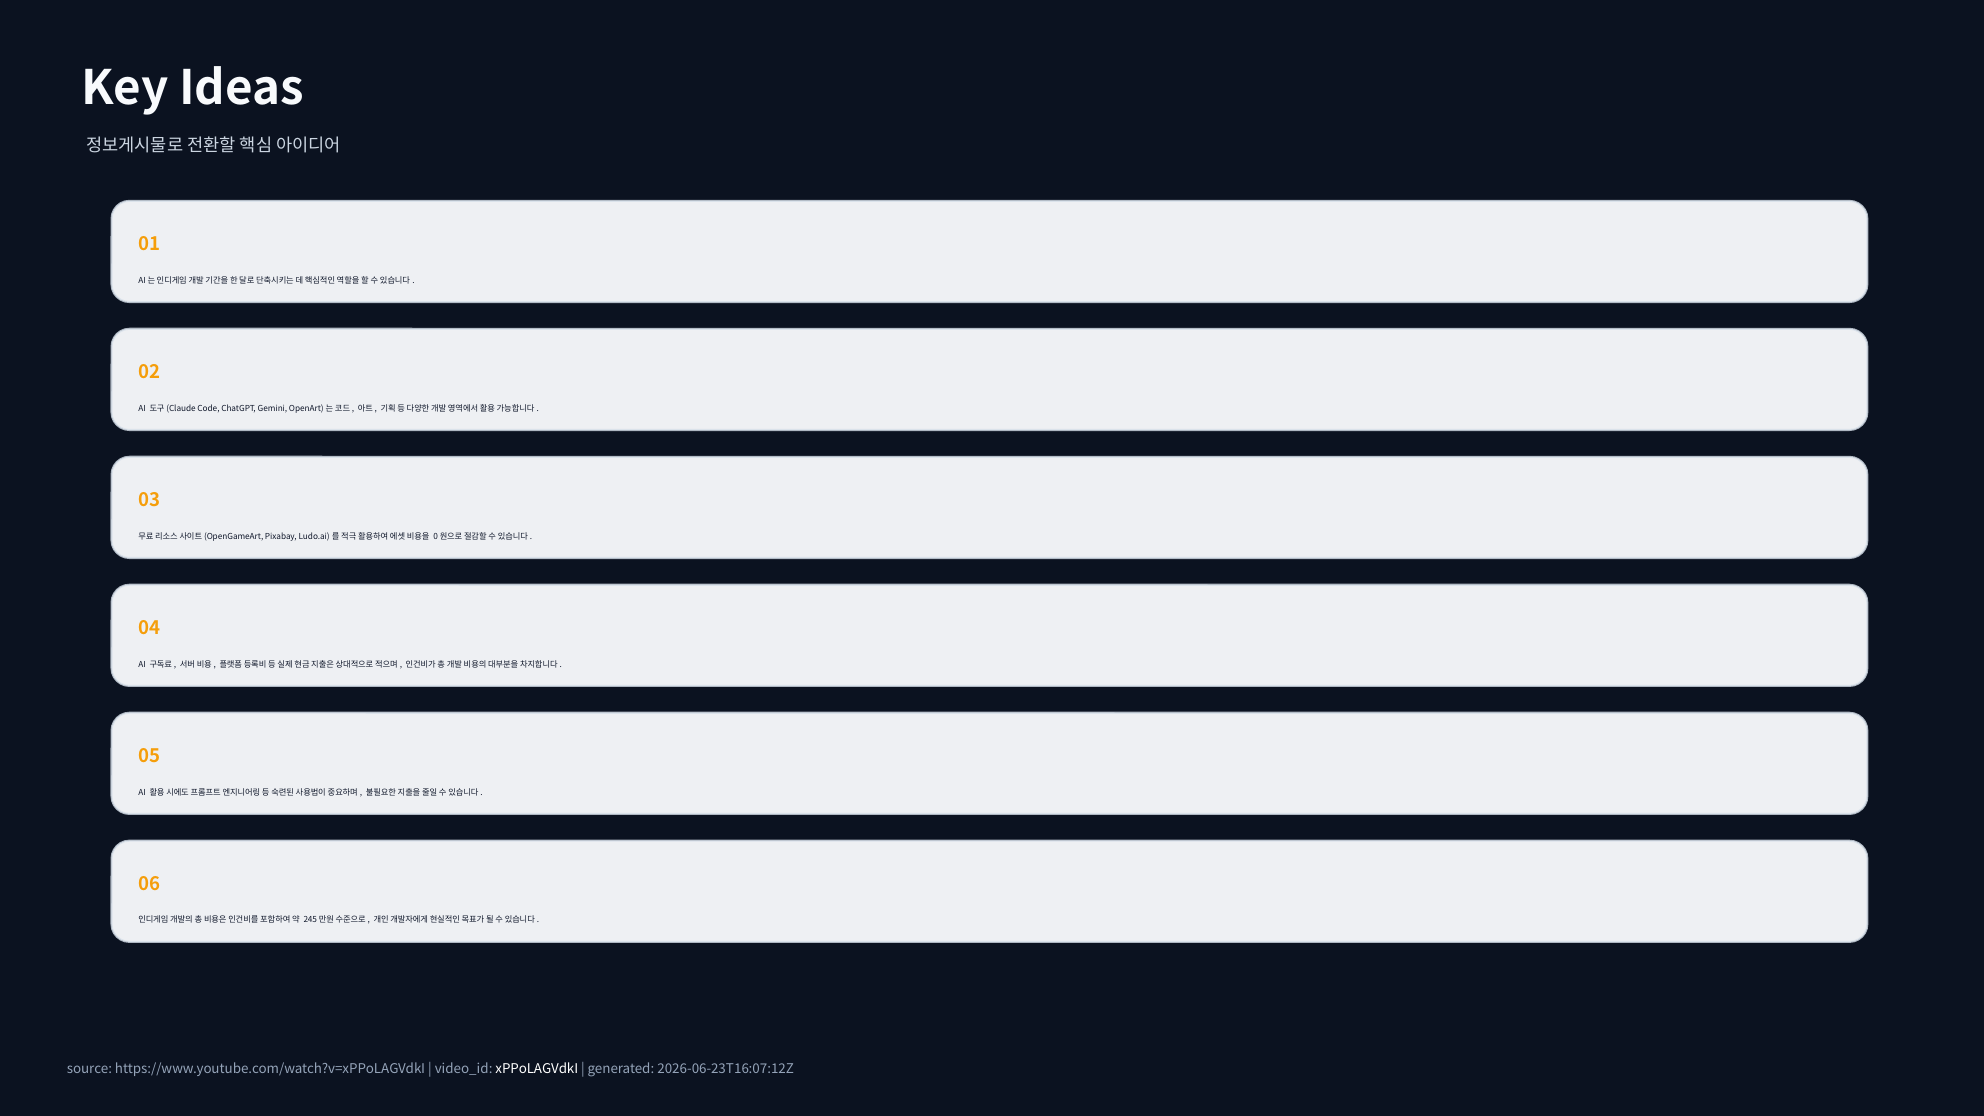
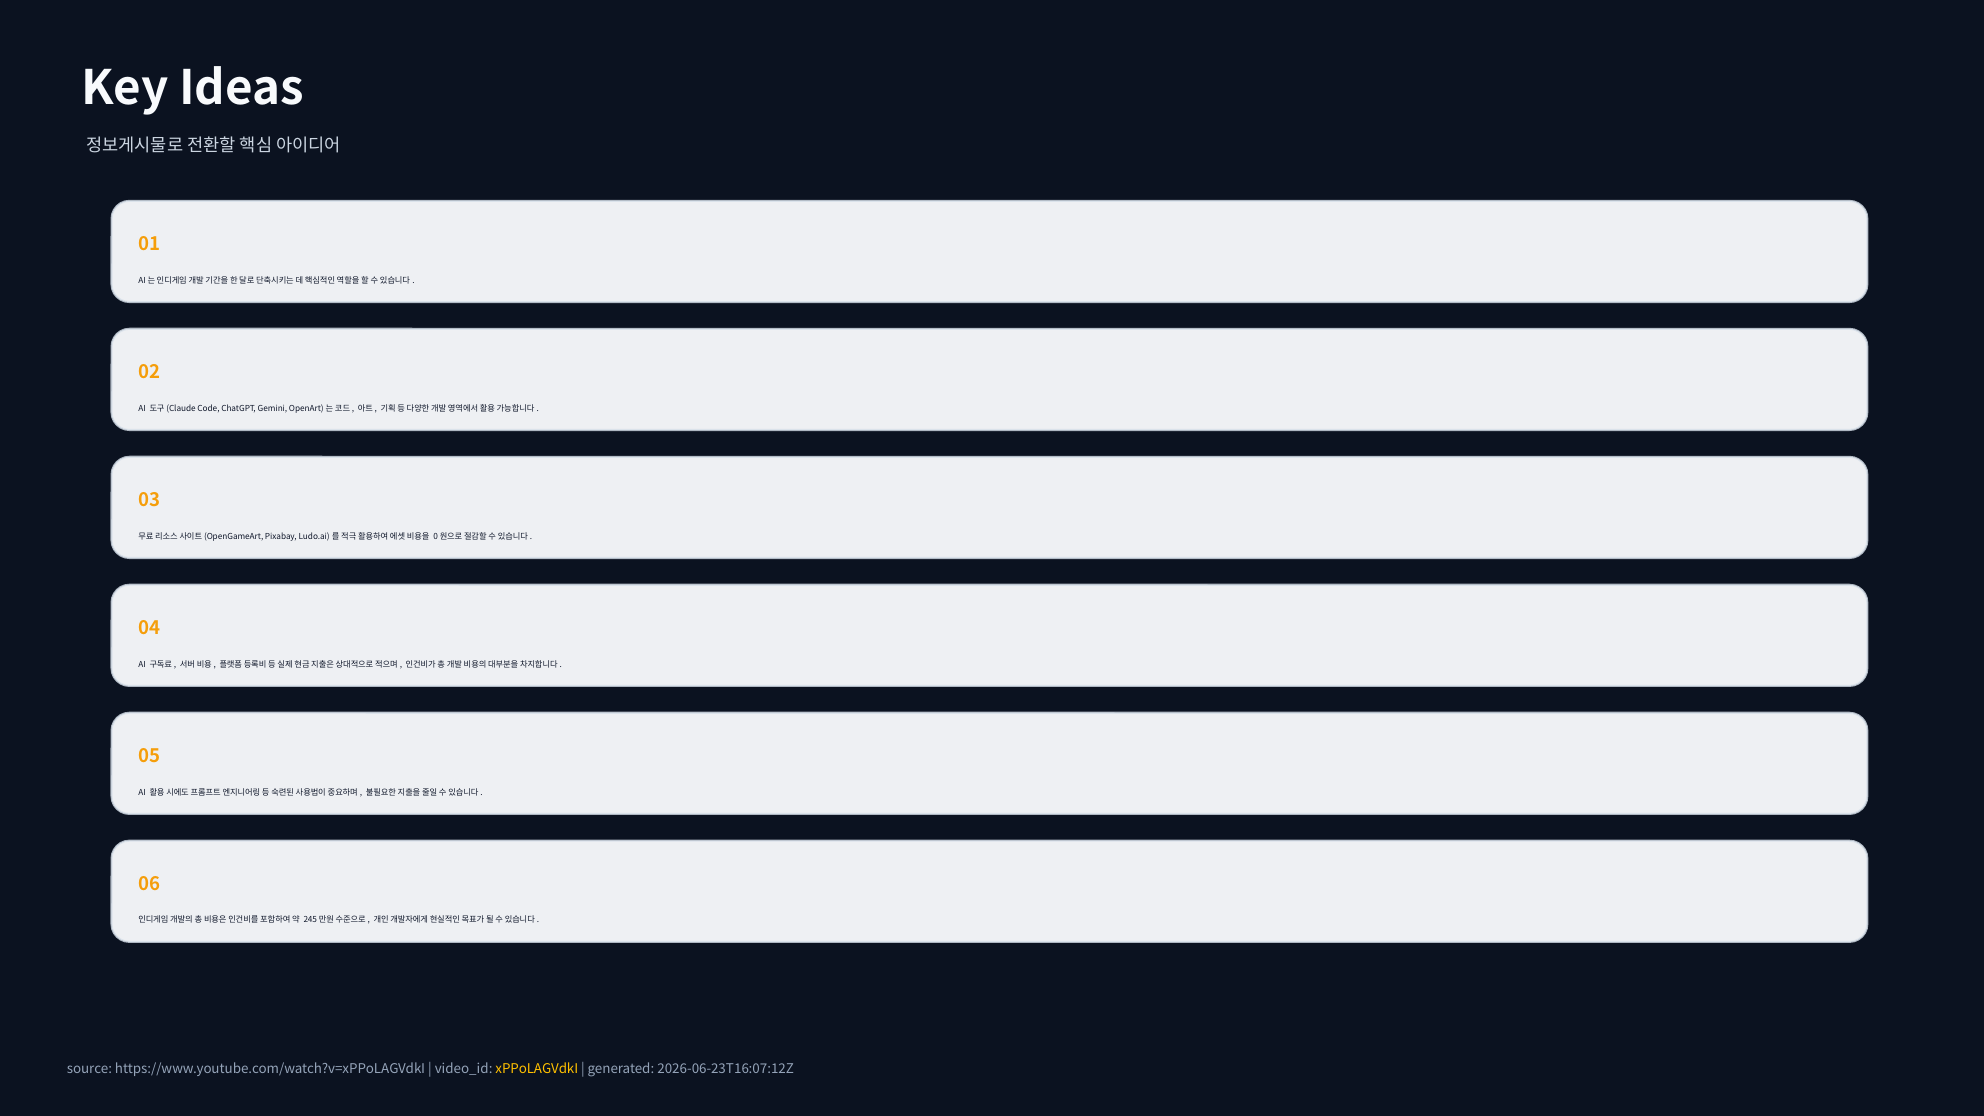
xPPoLAGVdkI colour: white -> yellow
